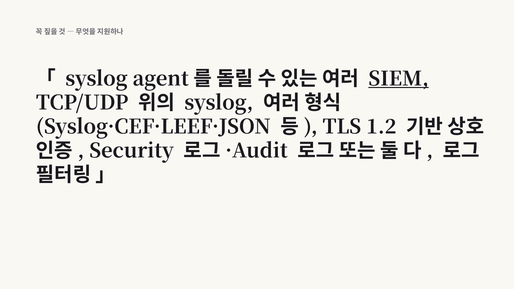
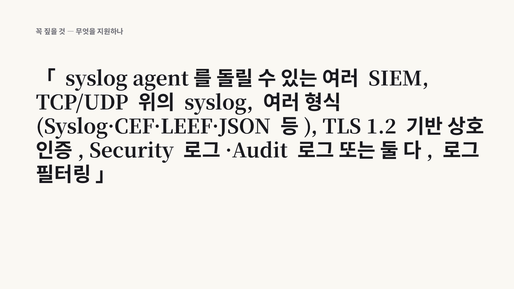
SIEM underline: present -> none
